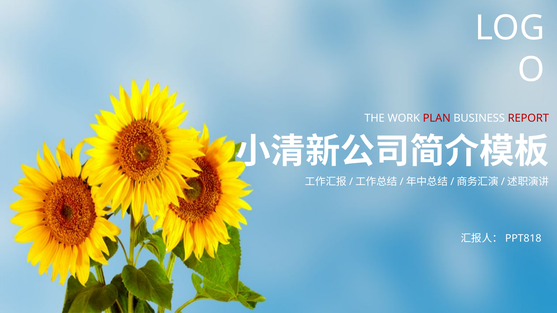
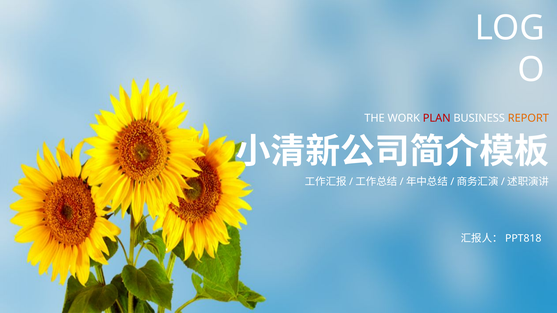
REPORT colour: red -> orange
